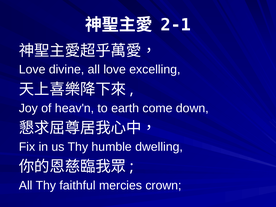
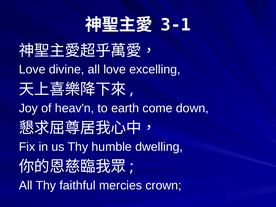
2-1: 2-1 -> 3-1
